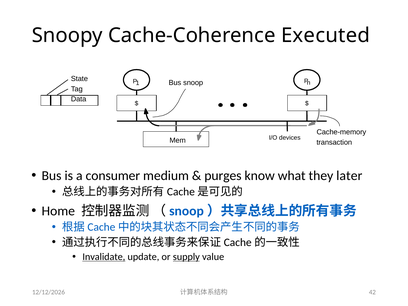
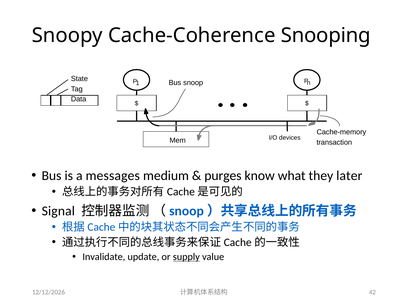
Executed: Executed -> Snooping
consumer: consumer -> messages
Home: Home -> Signal
Invalidate underline: present -> none
